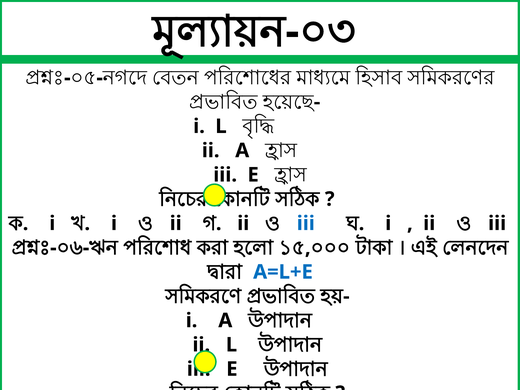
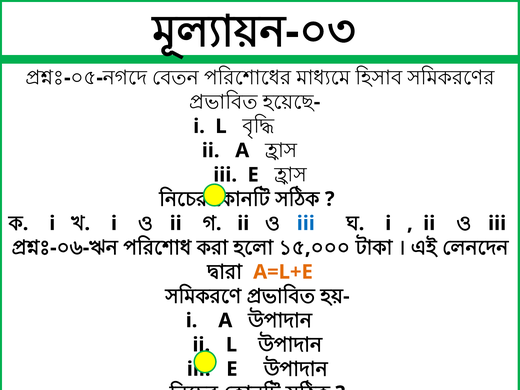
A=L+E colour: blue -> orange
